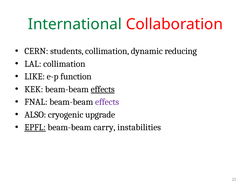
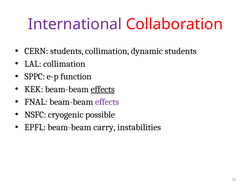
International colour: green -> purple
dynamic reducing: reducing -> students
LIKE: LIKE -> SPPC
ALSO: ALSO -> NSFC
upgrade: upgrade -> possible
EPFL underline: present -> none
